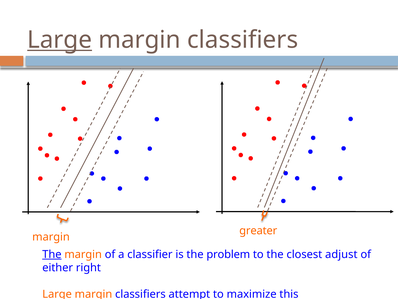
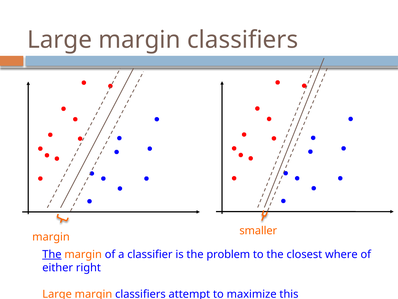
Large at (60, 40) underline: present -> none
greater: greater -> smaller
adjust: adjust -> where
